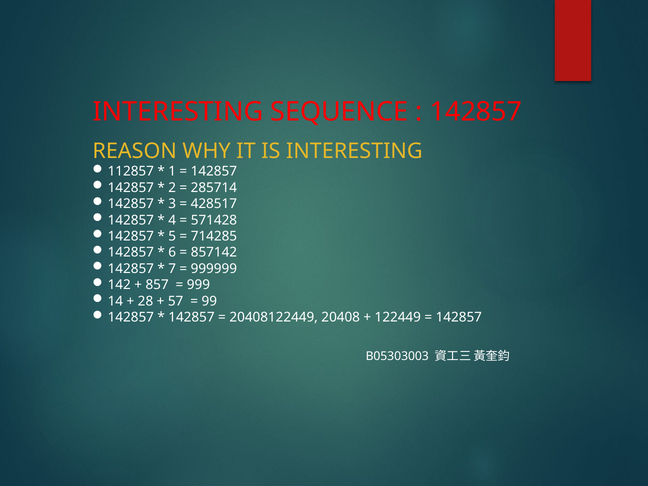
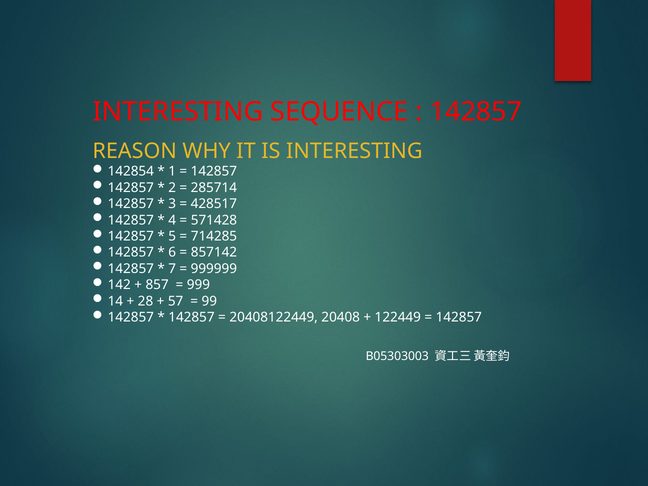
112857: 112857 -> 142854
